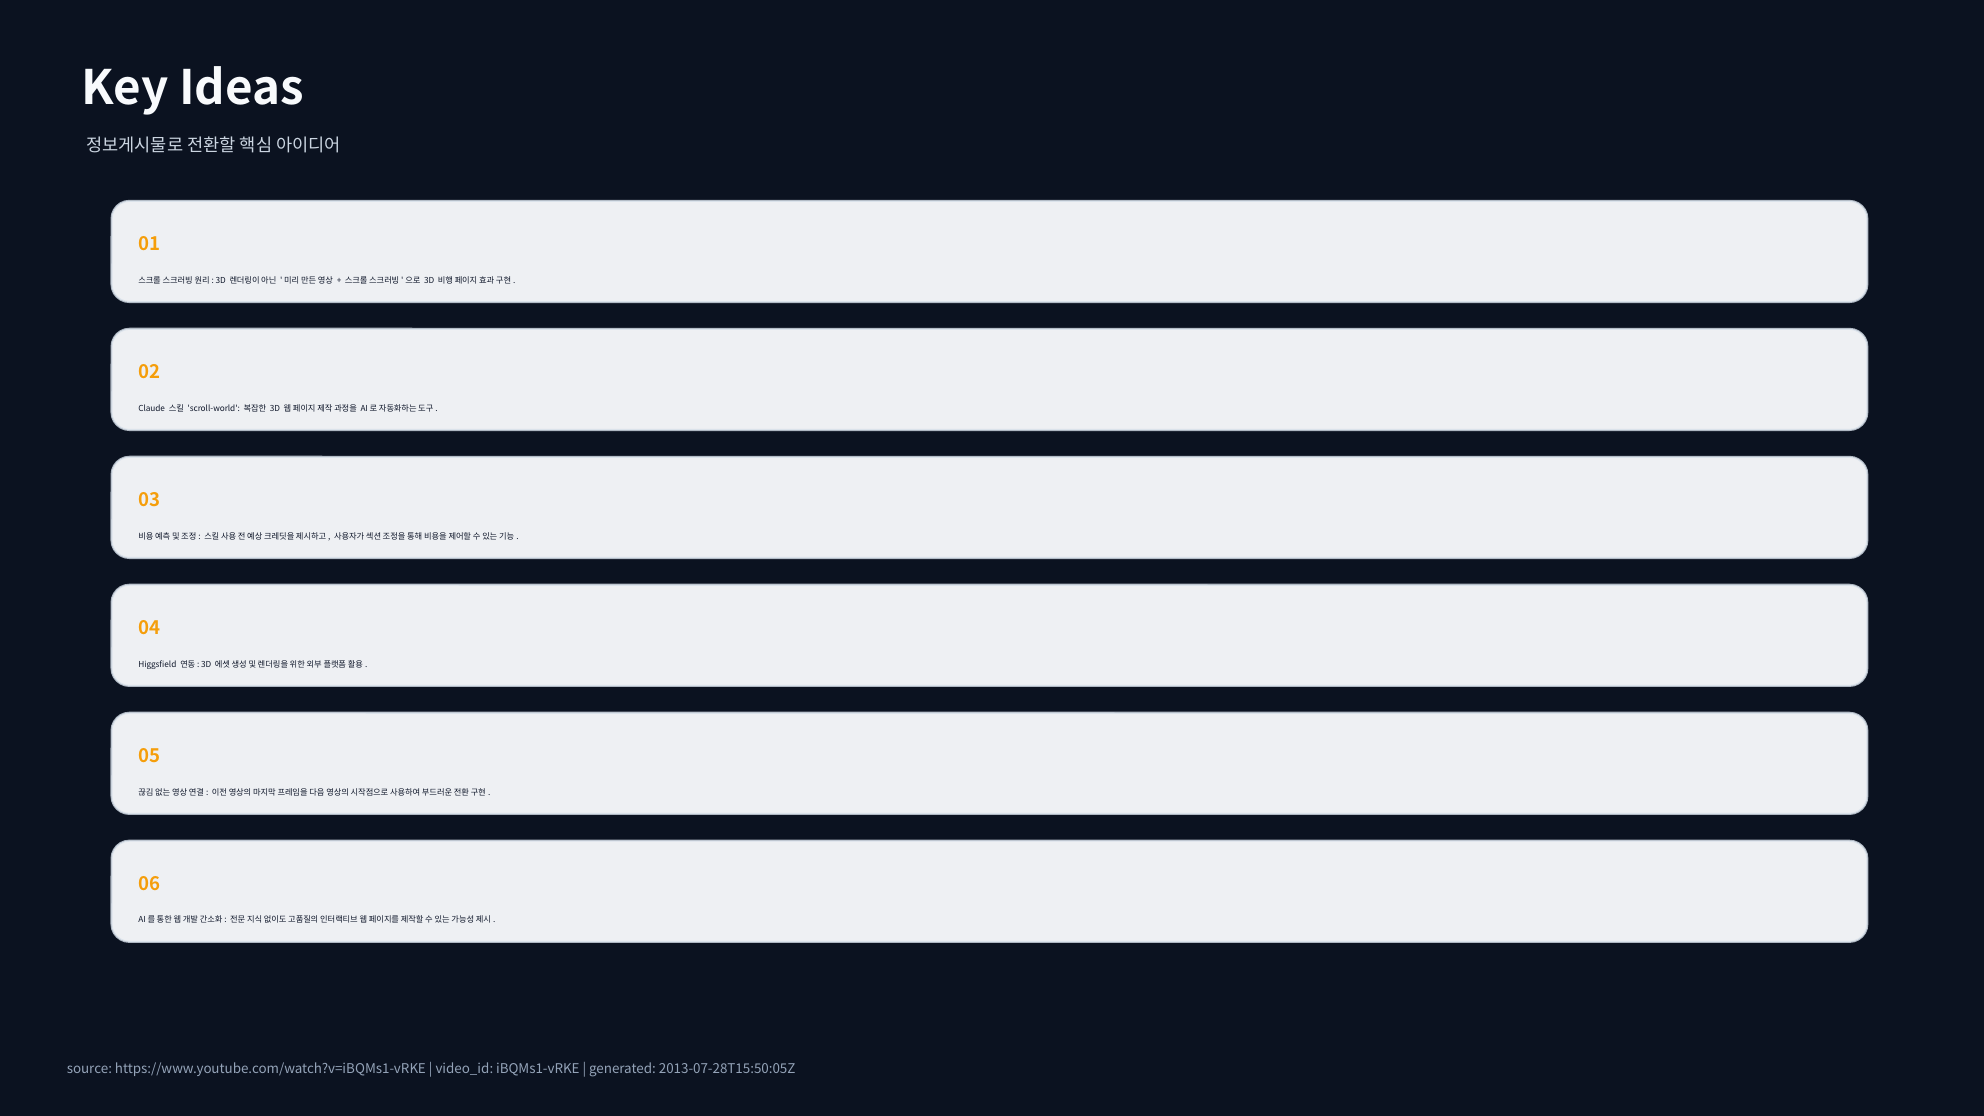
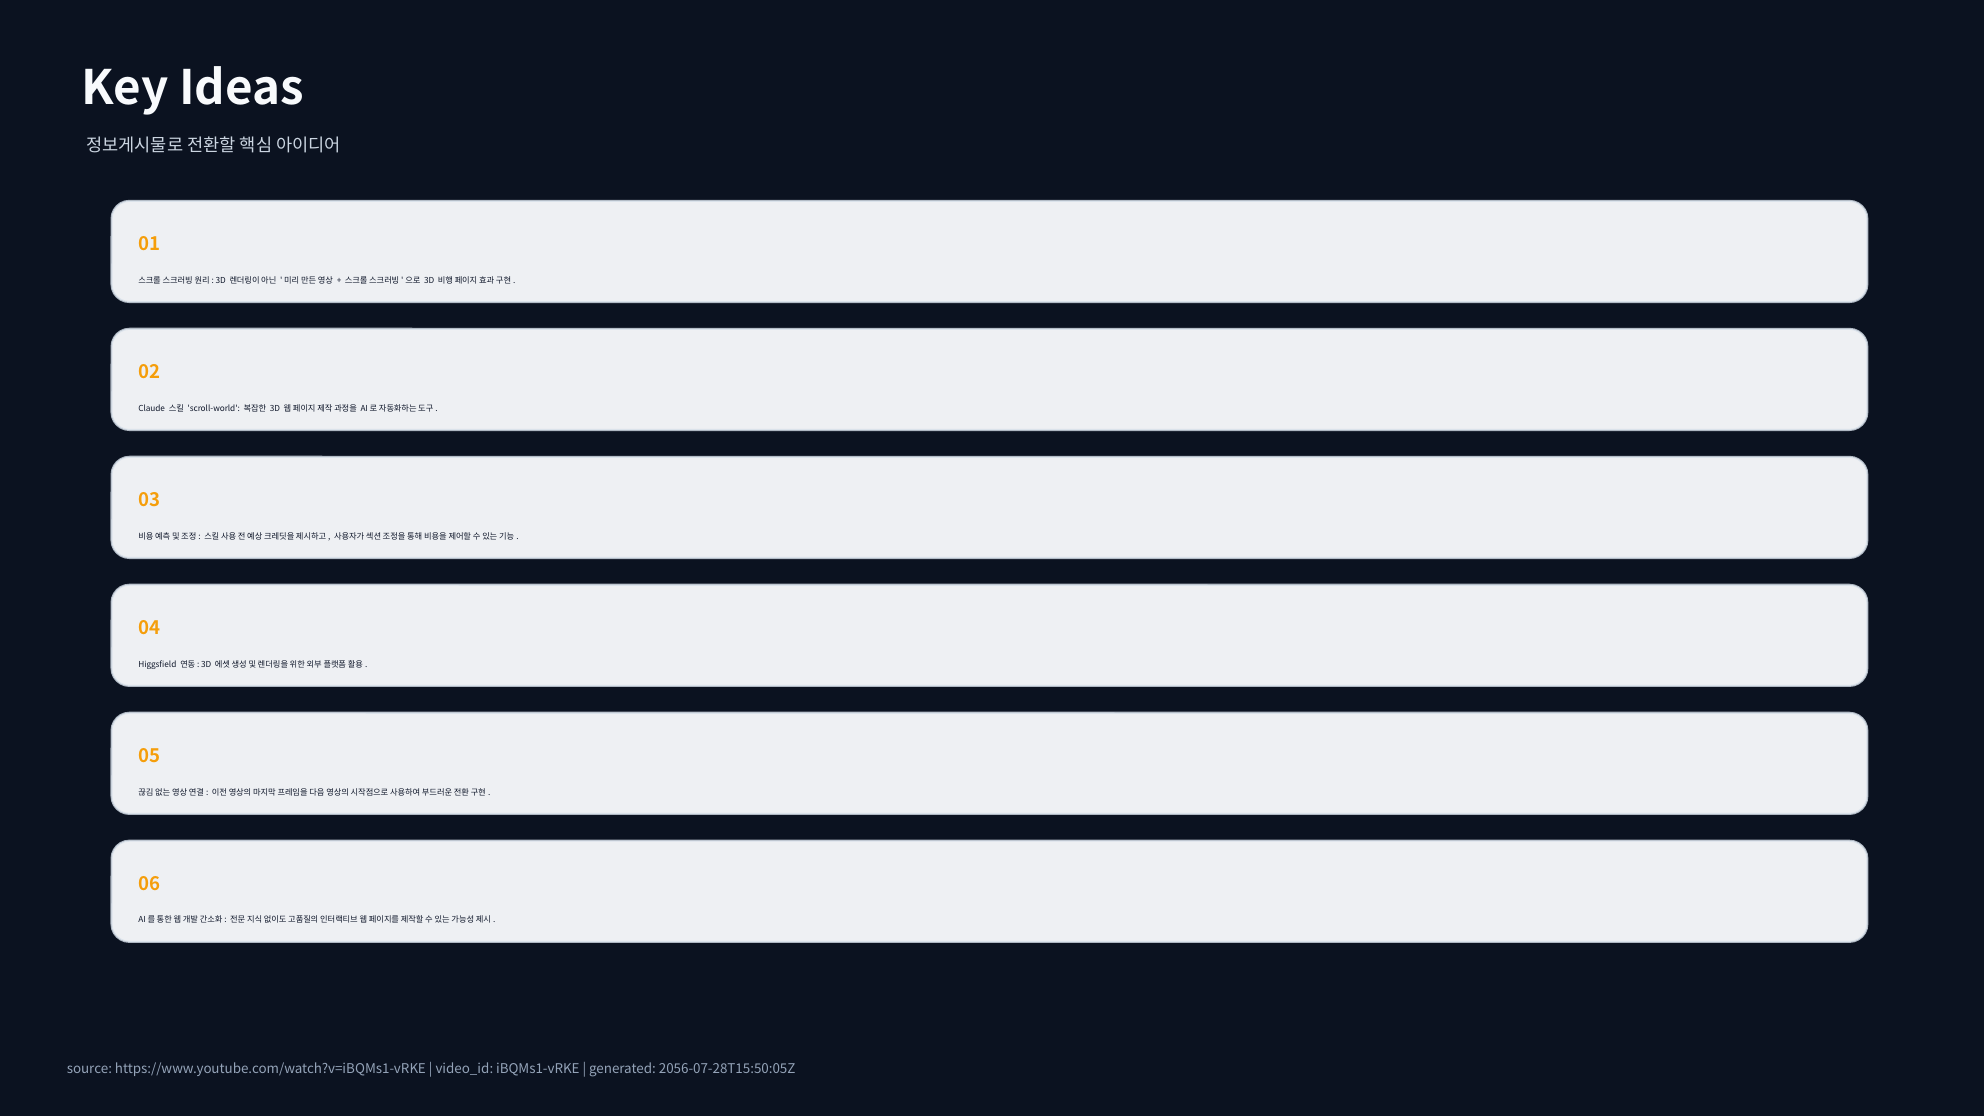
2013-07-28T15:50:05Z: 2013-07-28T15:50:05Z -> 2056-07-28T15:50:05Z
